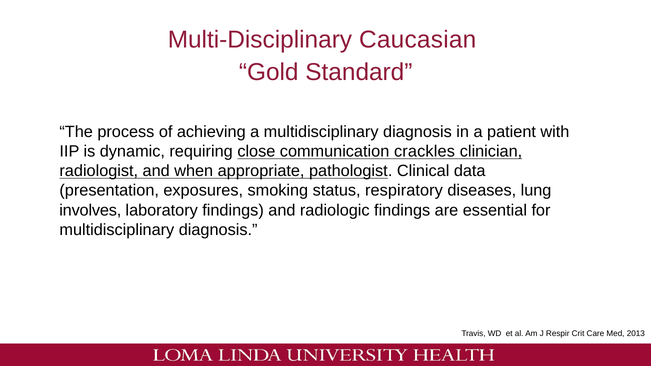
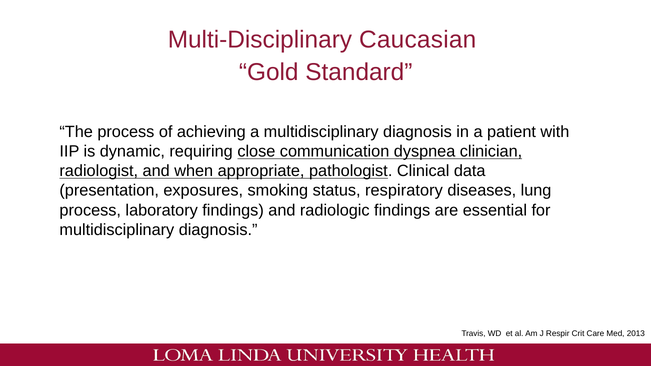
crackles: crackles -> dyspnea
involves at (90, 210): involves -> process
